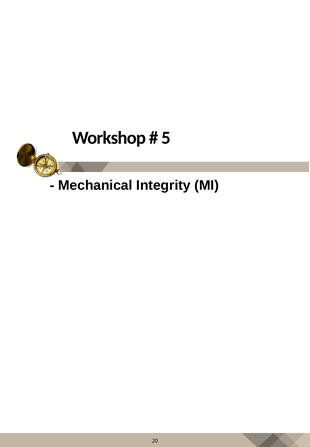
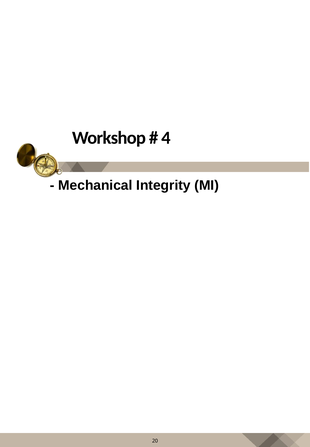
5: 5 -> 4
